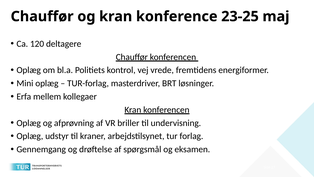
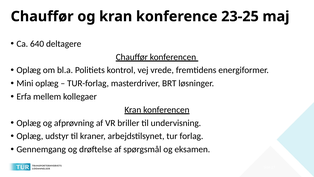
120: 120 -> 640
